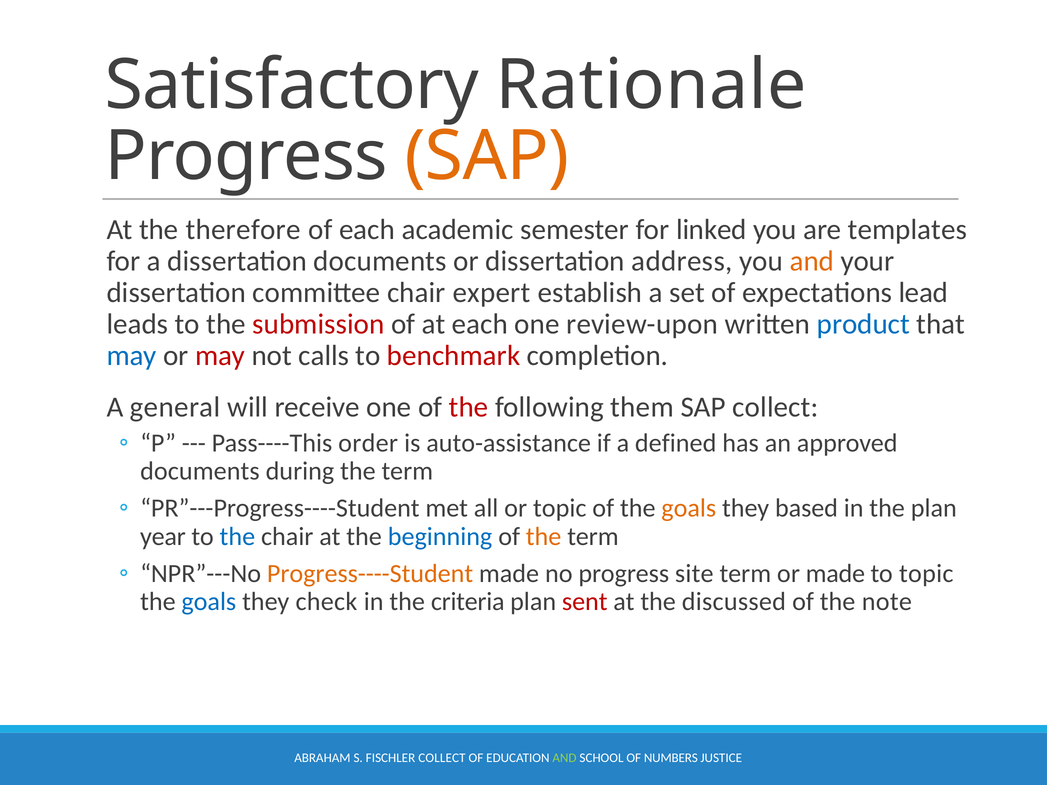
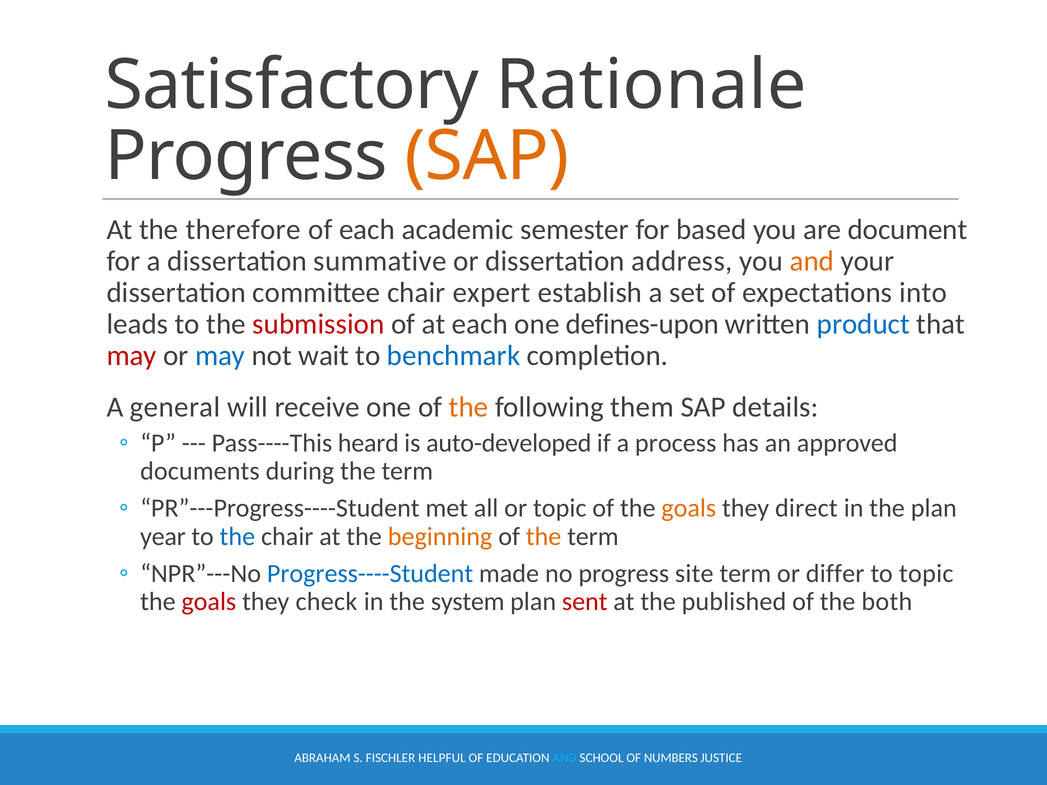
linked: linked -> based
templates: templates -> document
dissertation documents: documents -> summative
lead: lead -> into
review-upon: review-upon -> defines-upon
may at (132, 356) colour: blue -> red
may at (220, 356) colour: red -> blue
calls: calls -> wait
benchmark colour: red -> blue
the at (469, 407) colour: red -> orange
SAP collect: collect -> details
order: order -> heard
auto-assistance: auto-assistance -> auto-developed
defined: defined -> process
based: based -> direct
beginning colour: blue -> orange
Progress----Student colour: orange -> blue
or made: made -> differ
goals at (209, 602) colour: blue -> red
criteria: criteria -> system
discussed: discussed -> published
note: note -> both
FISCHLER COLLECT: COLLECT -> HELPFUL
AND at (564, 758) colour: light green -> light blue
